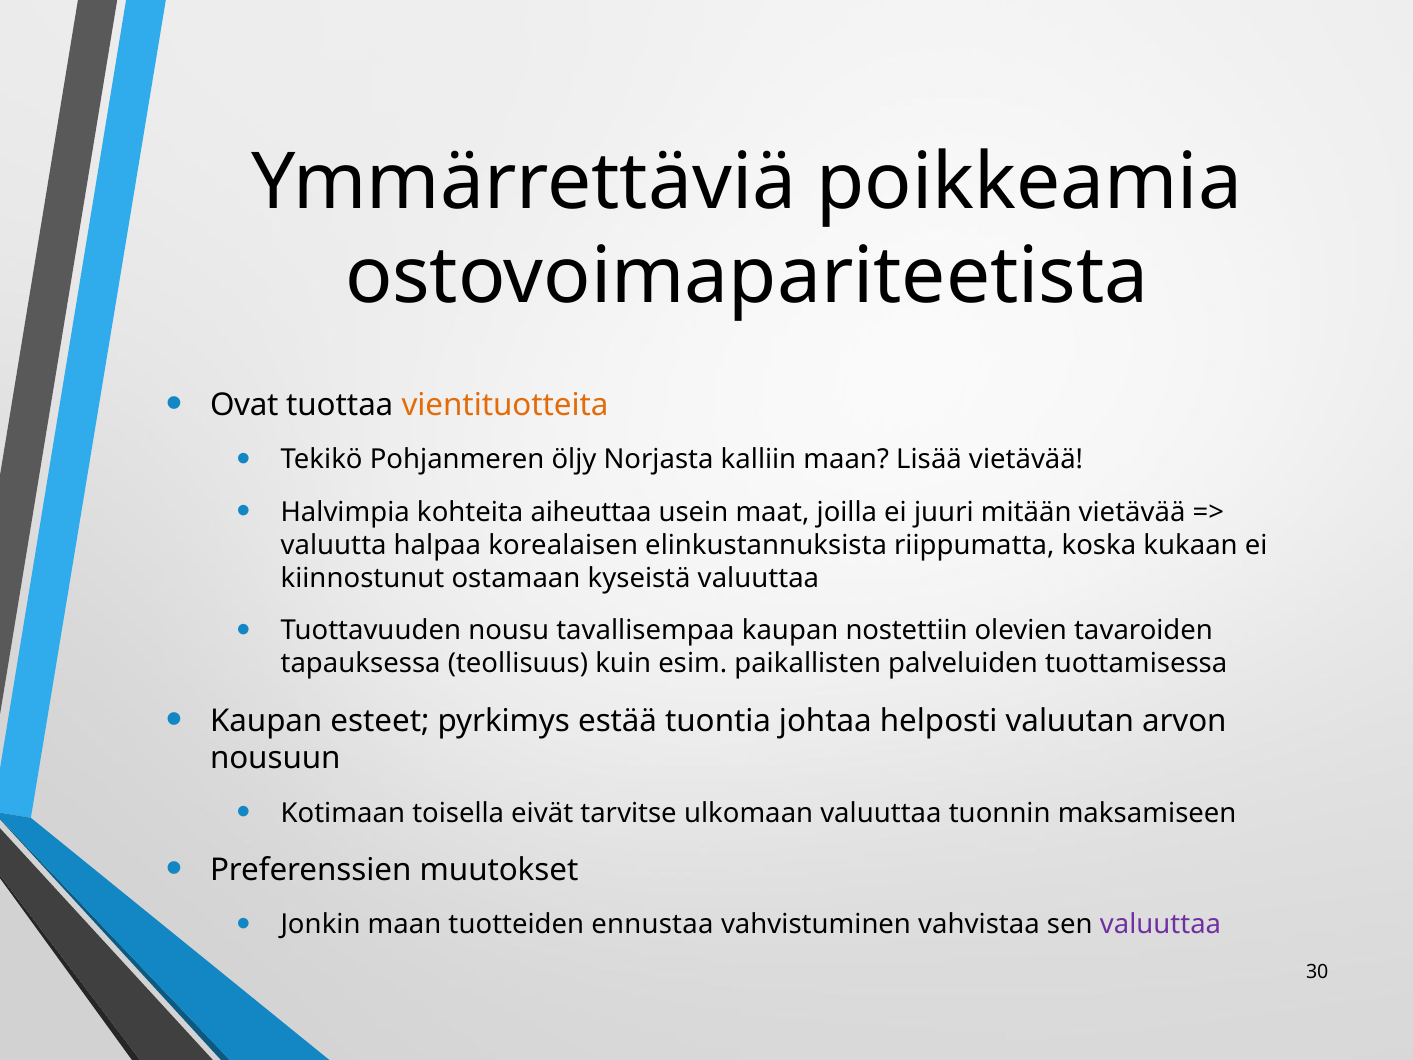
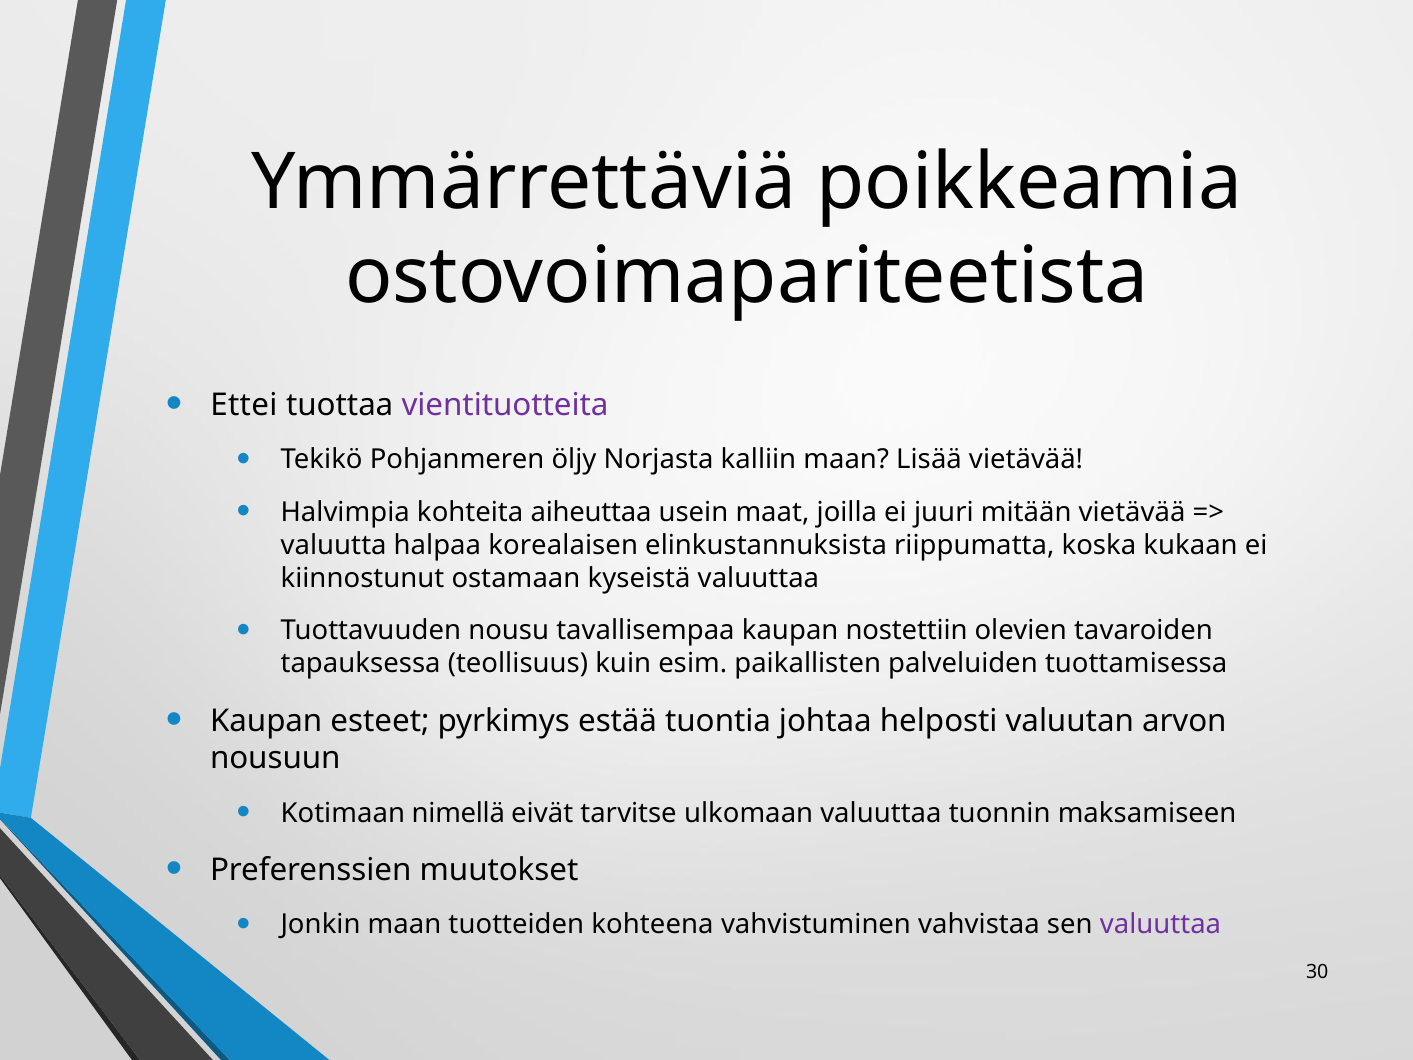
Ovat: Ovat -> Ettei
vientituotteita colour: orange -> purple
toisella: toisella -> nimellä
ennustaa: ennustaa -> kohteena
